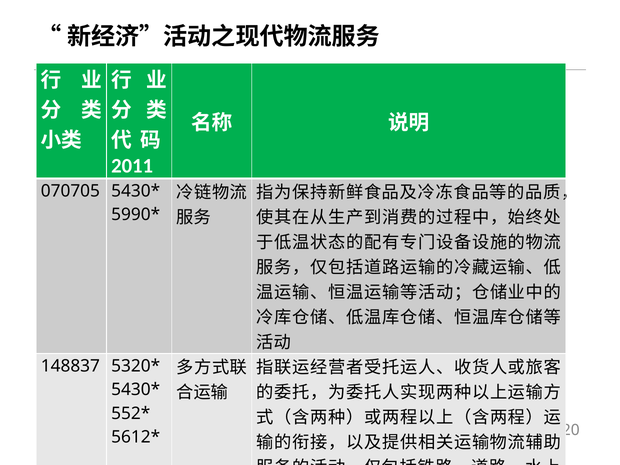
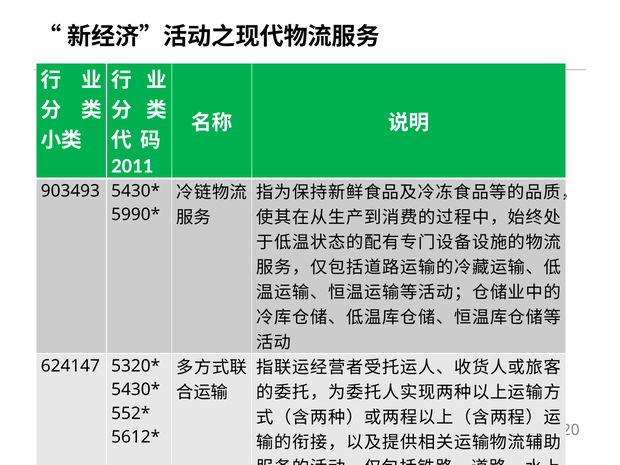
070705: 070705 -> 903493
148837: 148837 -> 624147
